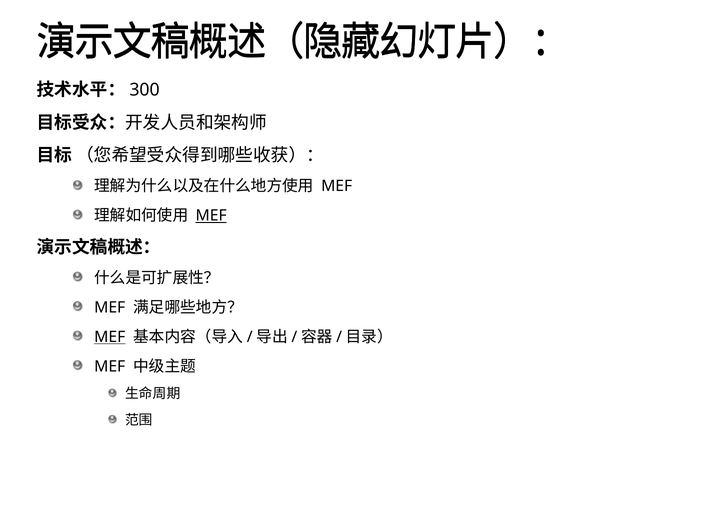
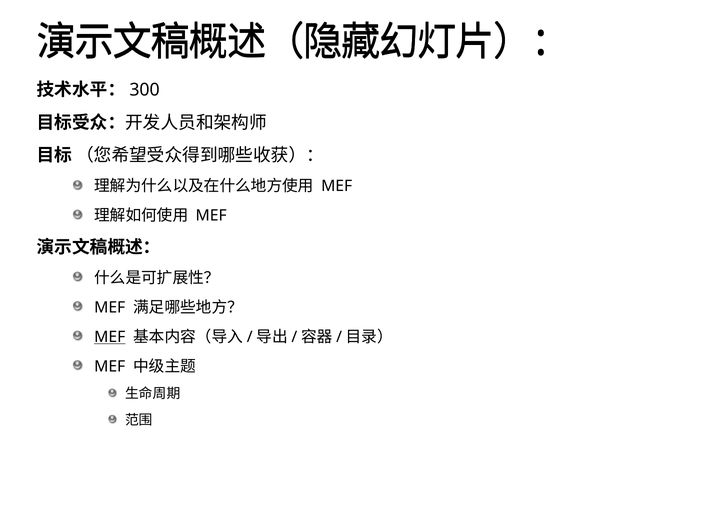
MEF at (211, 216) underline: present -> none
